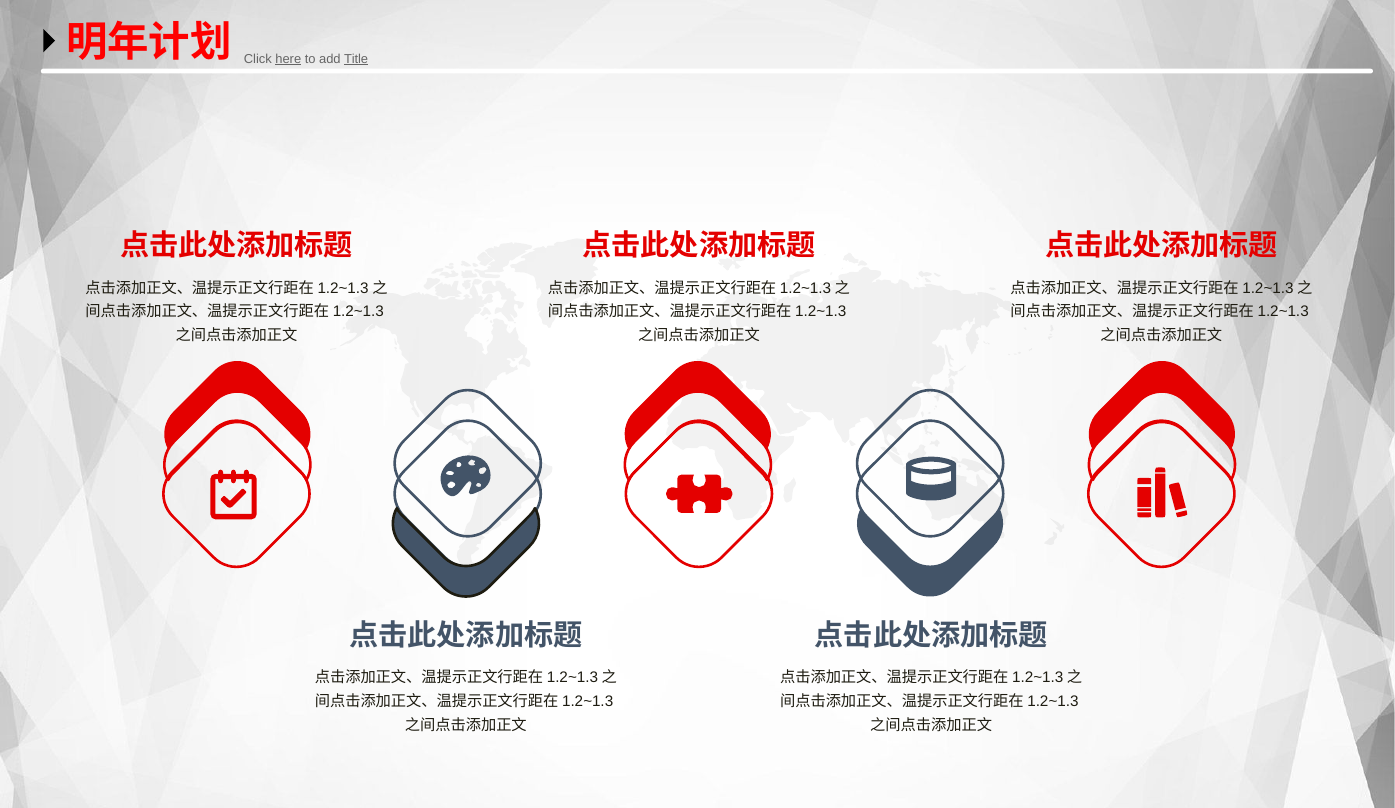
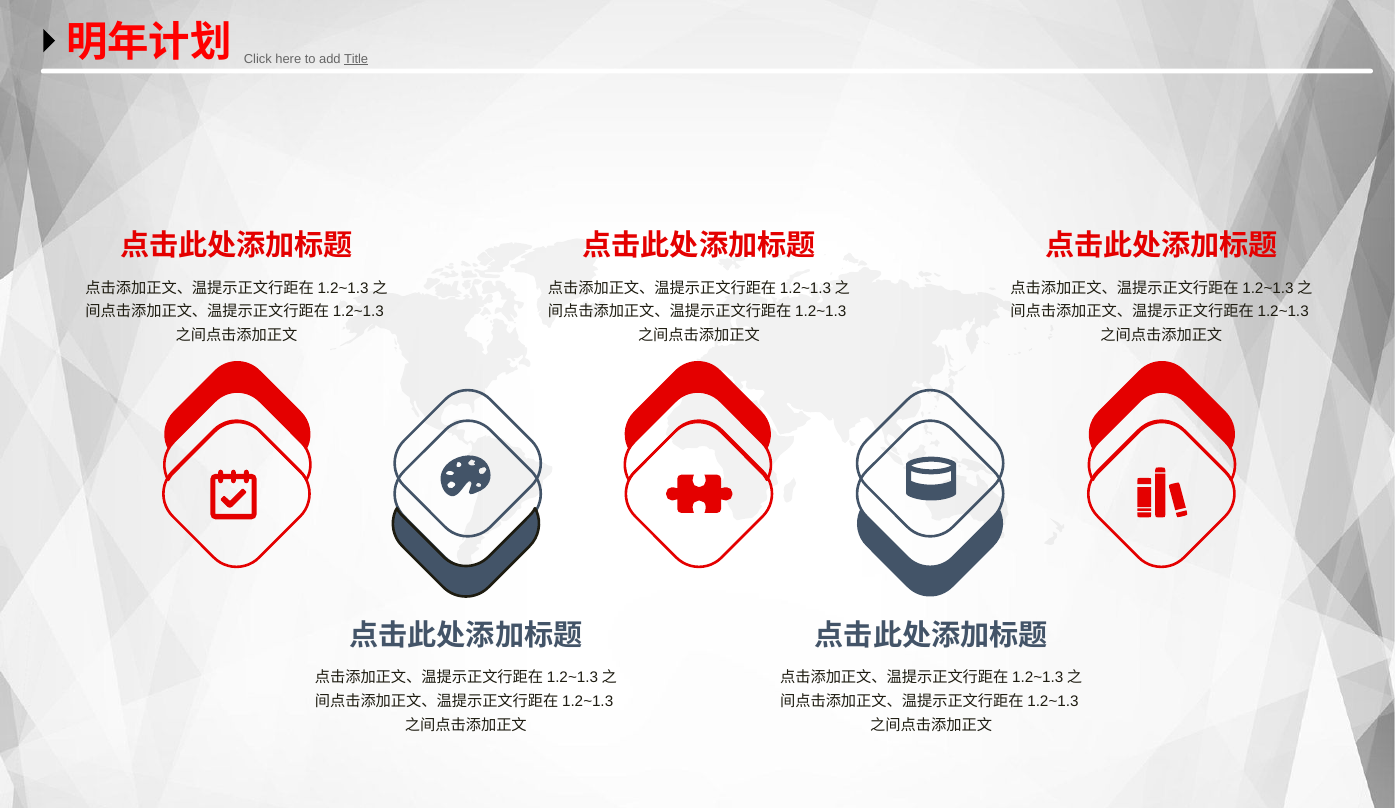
here underline: present -> none
